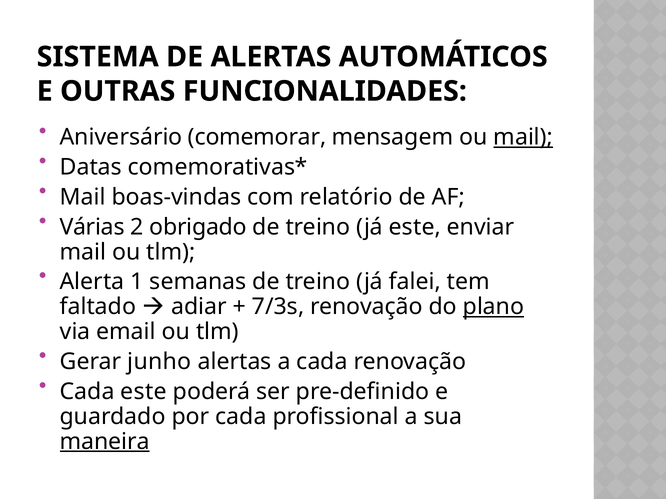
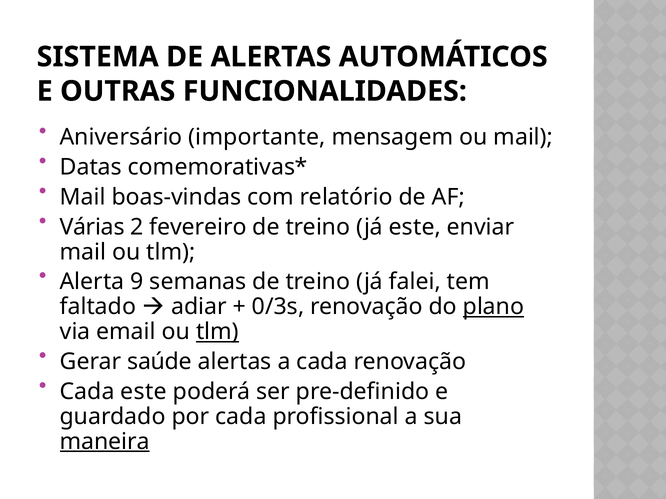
comemorar: comemorar -> importante
mail at (523, 137) underline: present -> none
obrigado: obrigado -> fevereiro
1: 1 -> 9
7/3s: 7/3s -> 0/3s
tlm at (218, 332) underline: none -> present
junho: junho -> saúde
